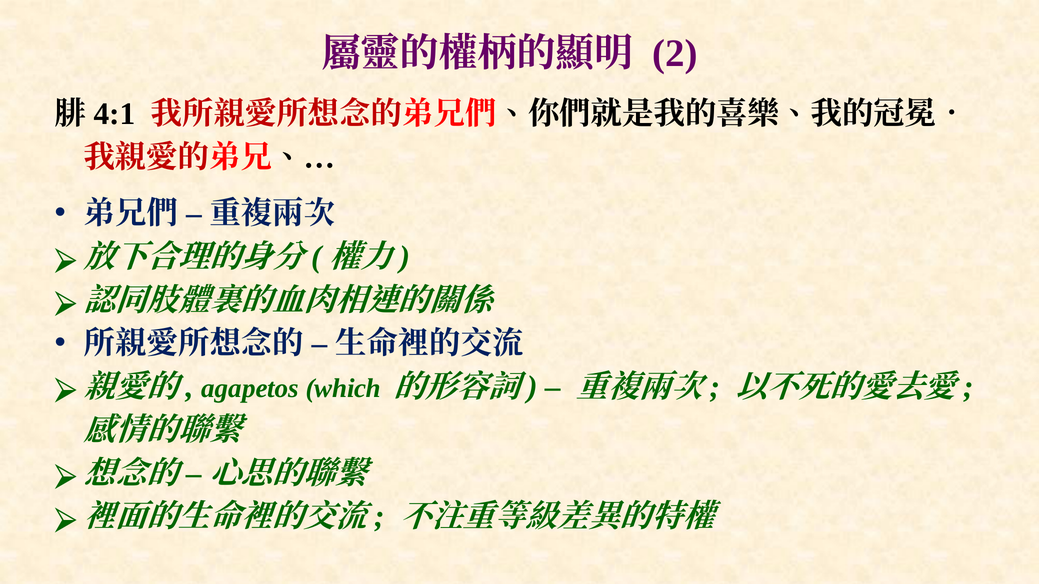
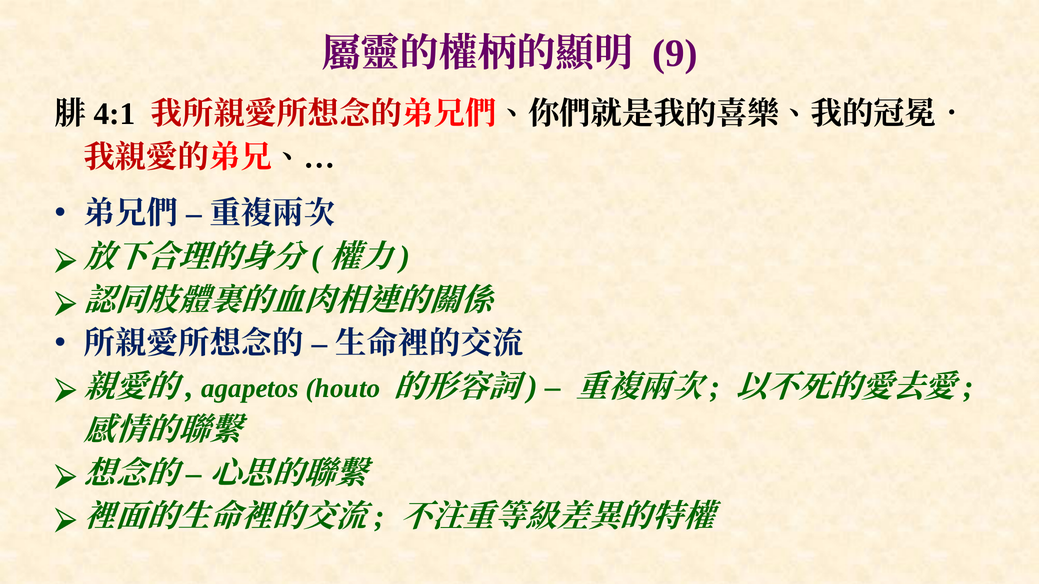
2: 2 -> 9
which: which -> houto
